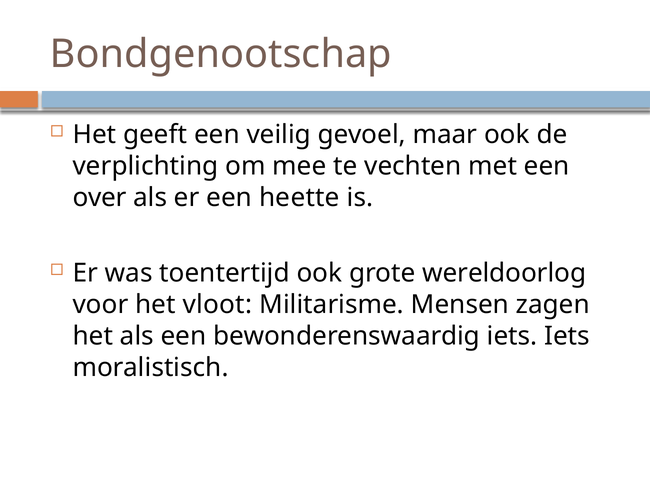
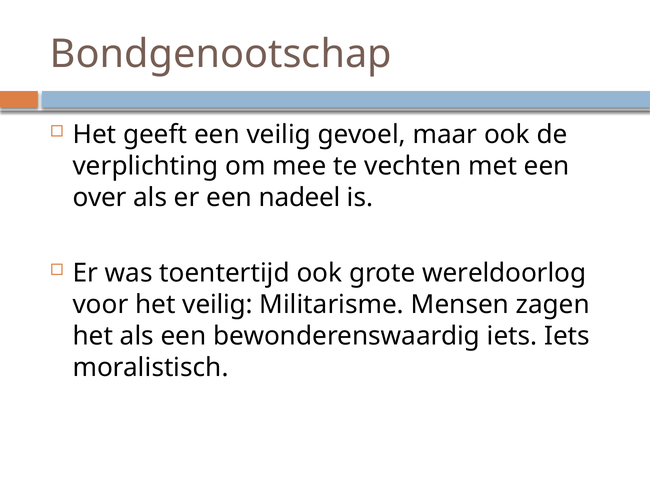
heette: heette -> nadeel
het vloot: vloot -> veilig
